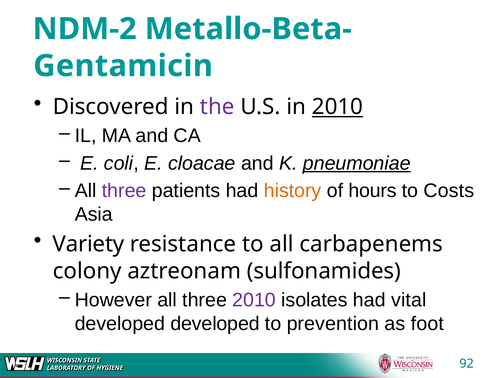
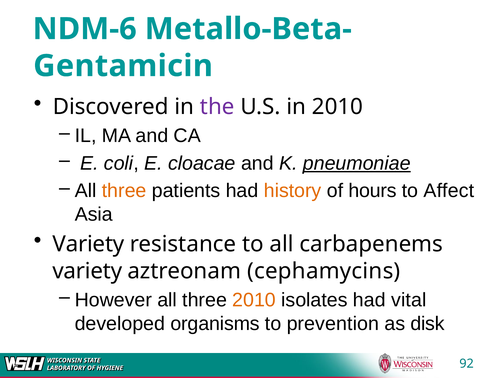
NDM-2: NDM-2 -> NDM-6
2010 at (338, 107) underline: present -> none
three at (124, 191) colour: purple -> orange
Costs: Costs -> Affect
colony at (87, 271): colony -> variety
sulfonamides: sulfonamides -> cephamycins
2010 at (254, 300) colour: purple -> orange
developed developed: developed -> organisms
foot: foot -> disk
